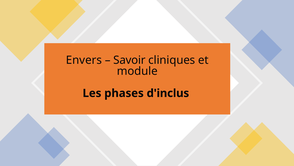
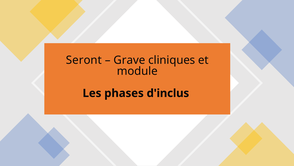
Envers: Envers -> Seront
Savoir: Savoir -> Grave
